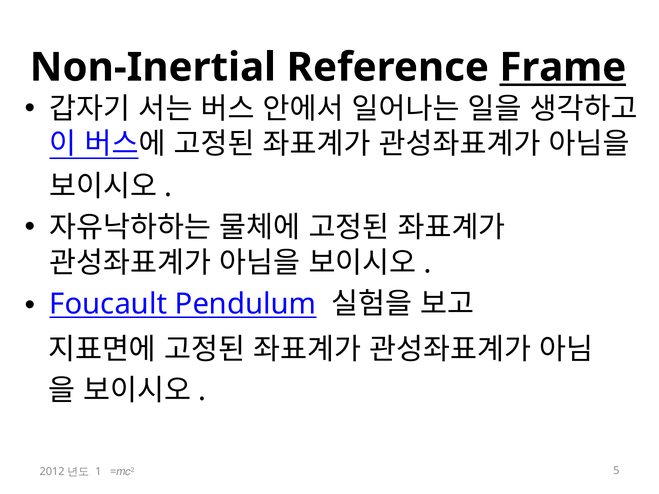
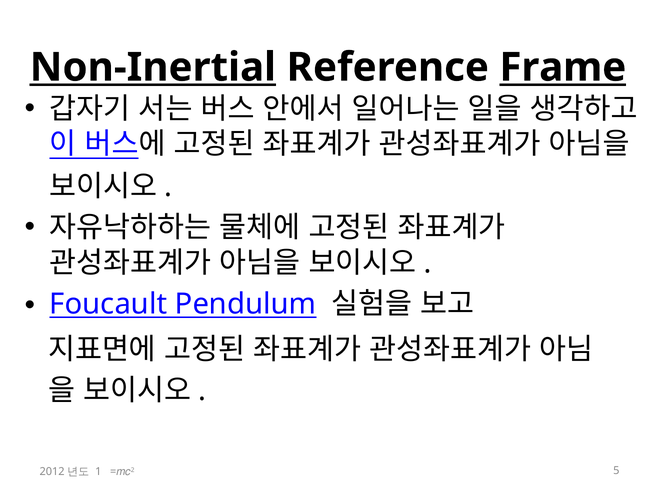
Non-Inertial underline: none -> present
